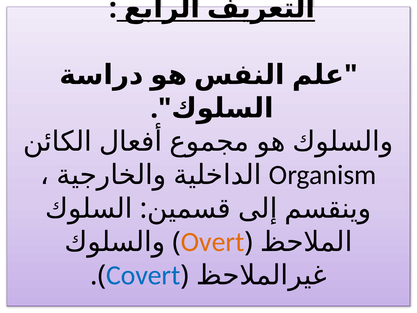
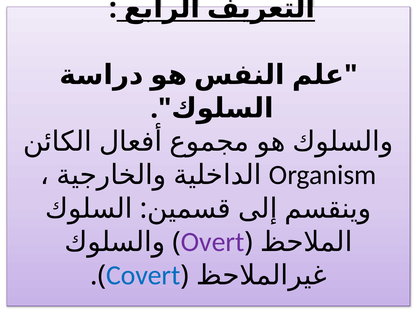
Overt colour: orange -> purple
